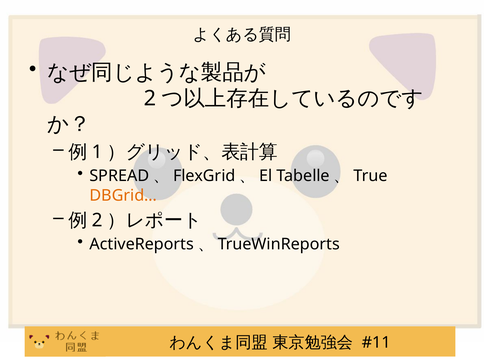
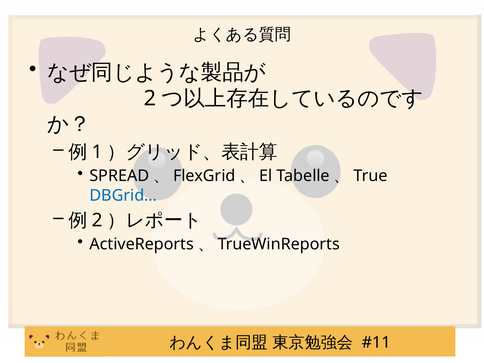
DBGrid… colour: orange -> blue
